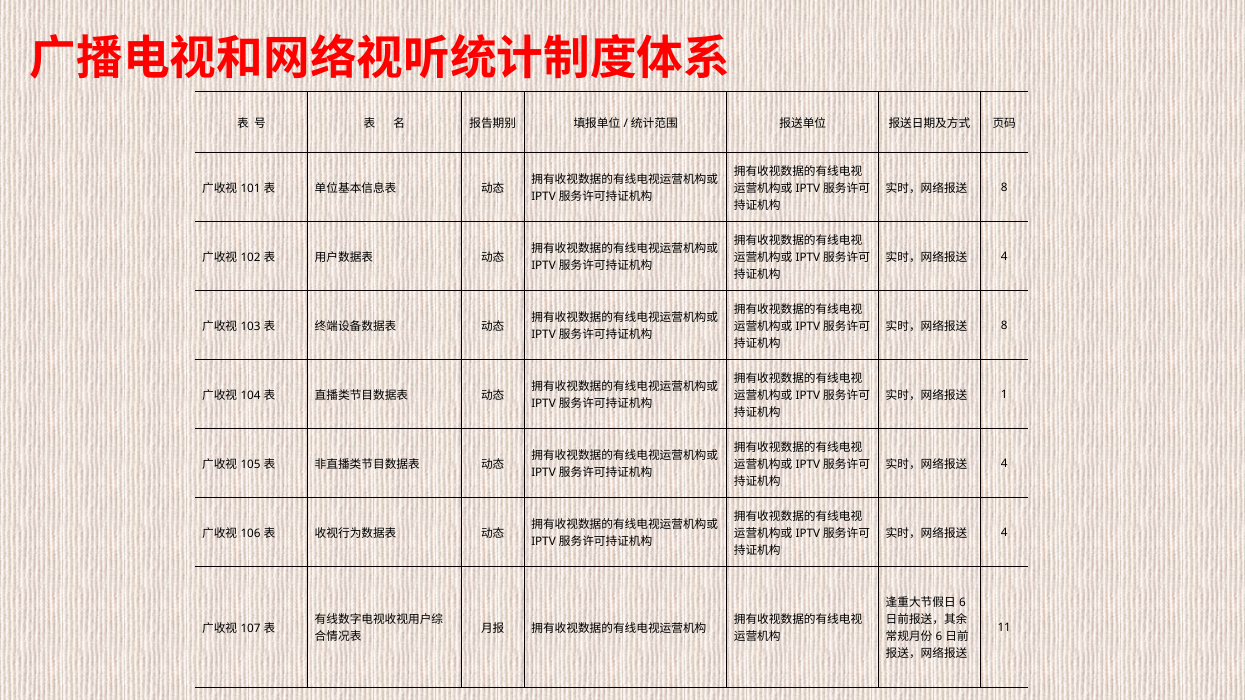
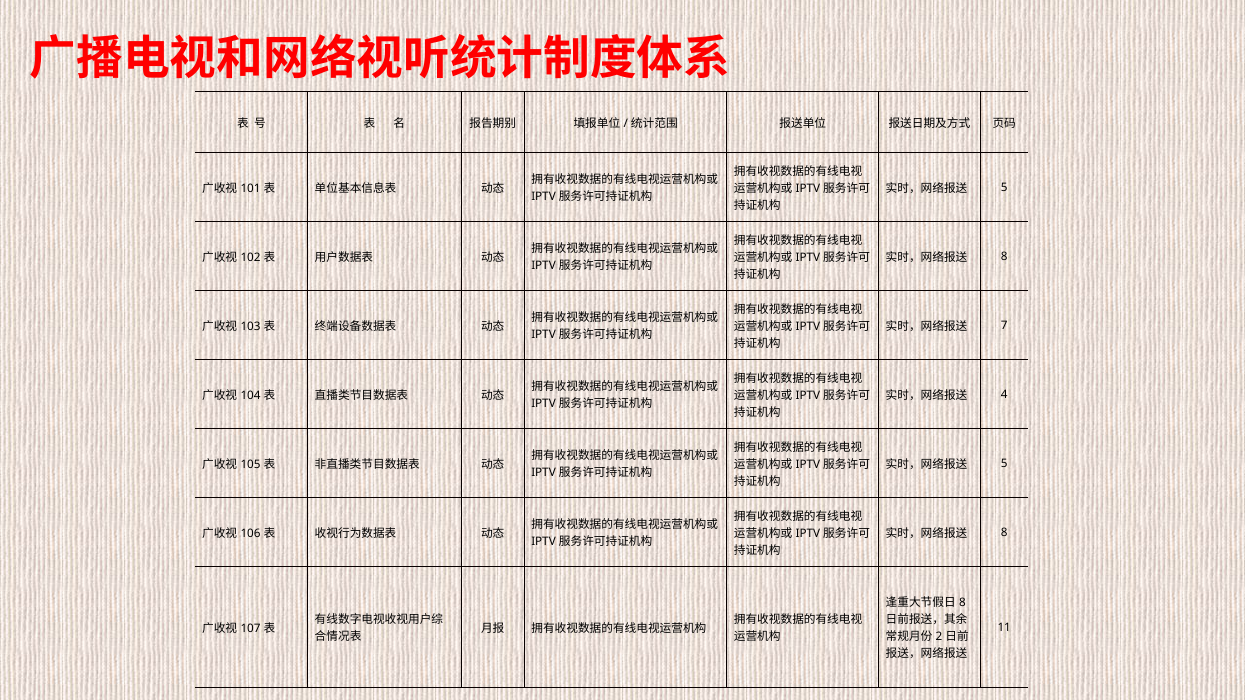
8 at (1004, 188): 8 -> 5
4 at (1004, 257): 4 -> 8
8 at (1004, 326): 8 -> 7
1: 1 -> 4
4 at (1004, 464): 4 -> 5
4 at (1004, 533): 4 -> 8
6 at (962, 603): 6 -> 8
6 at (939, 637): 6 -> 2
